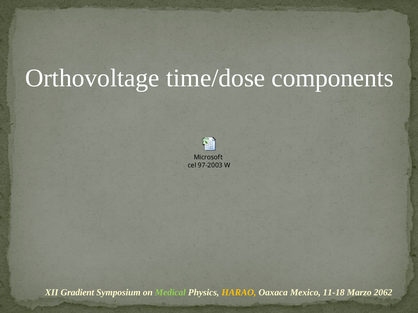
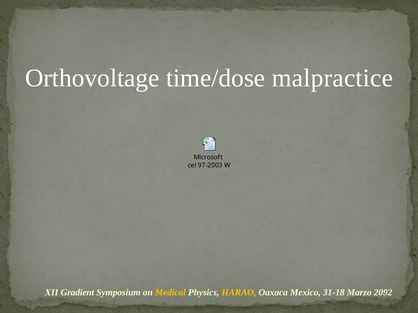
components: components -> malpractice
Medical colour: light green -> yellow
11-18: 11-18 -> 31-18
2062: 2062 -> 2092
